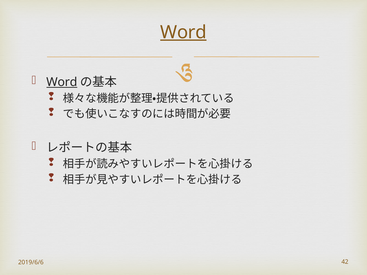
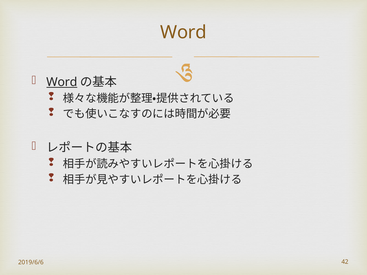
Word at (183, 32) underline: present -> none
